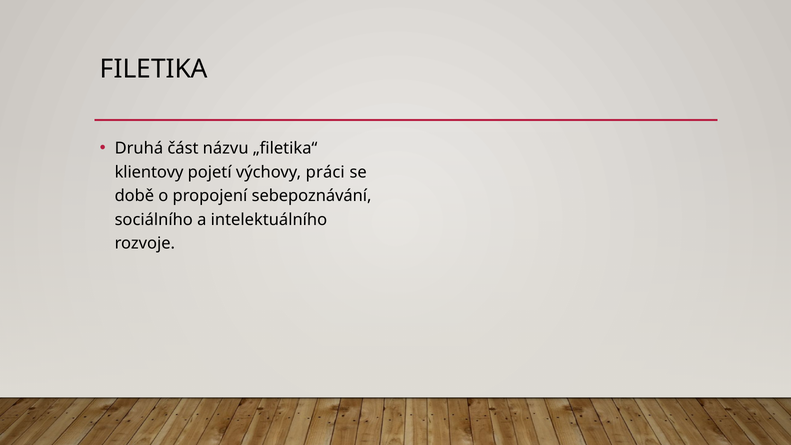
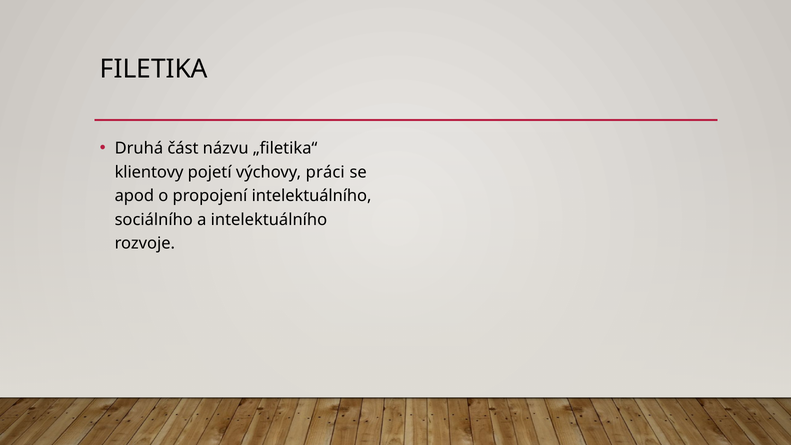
době: době -> apod
propojení sebepoznávání: sebepoznávání -> intelektuálního
